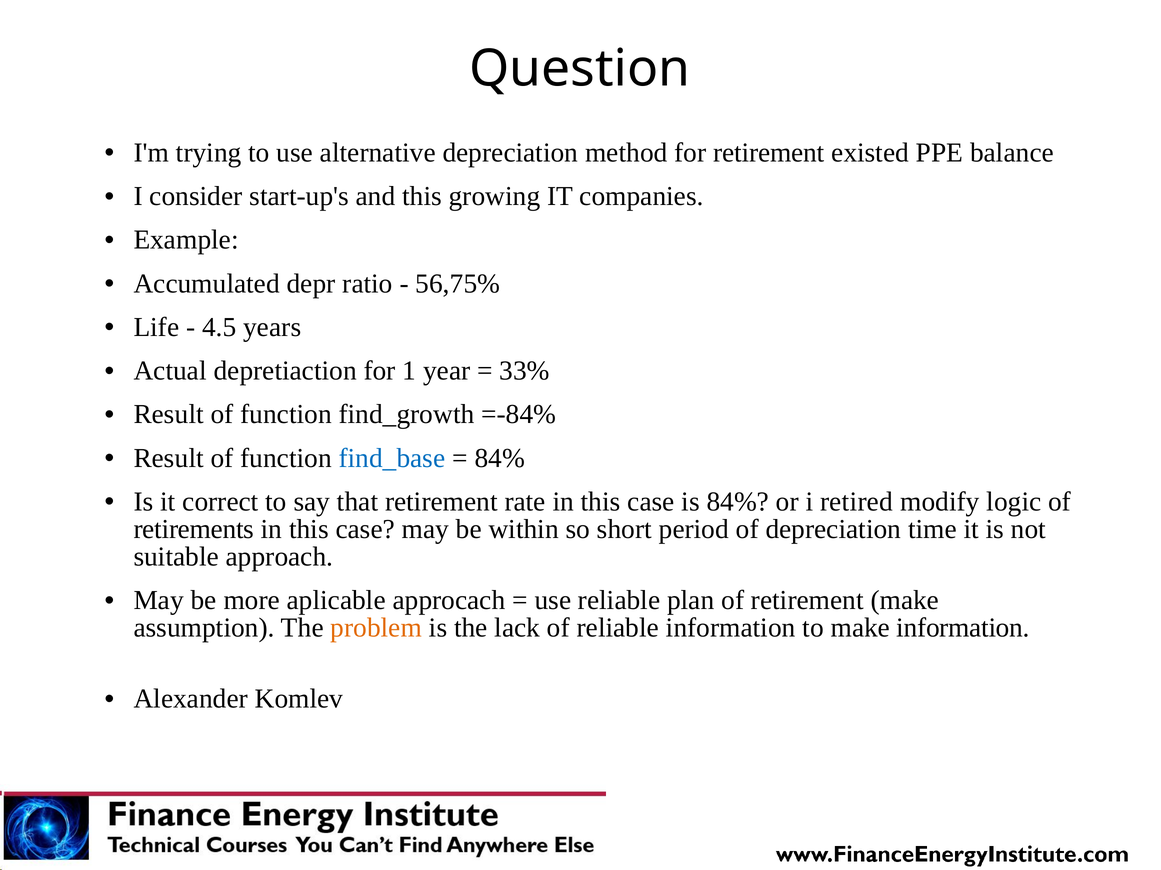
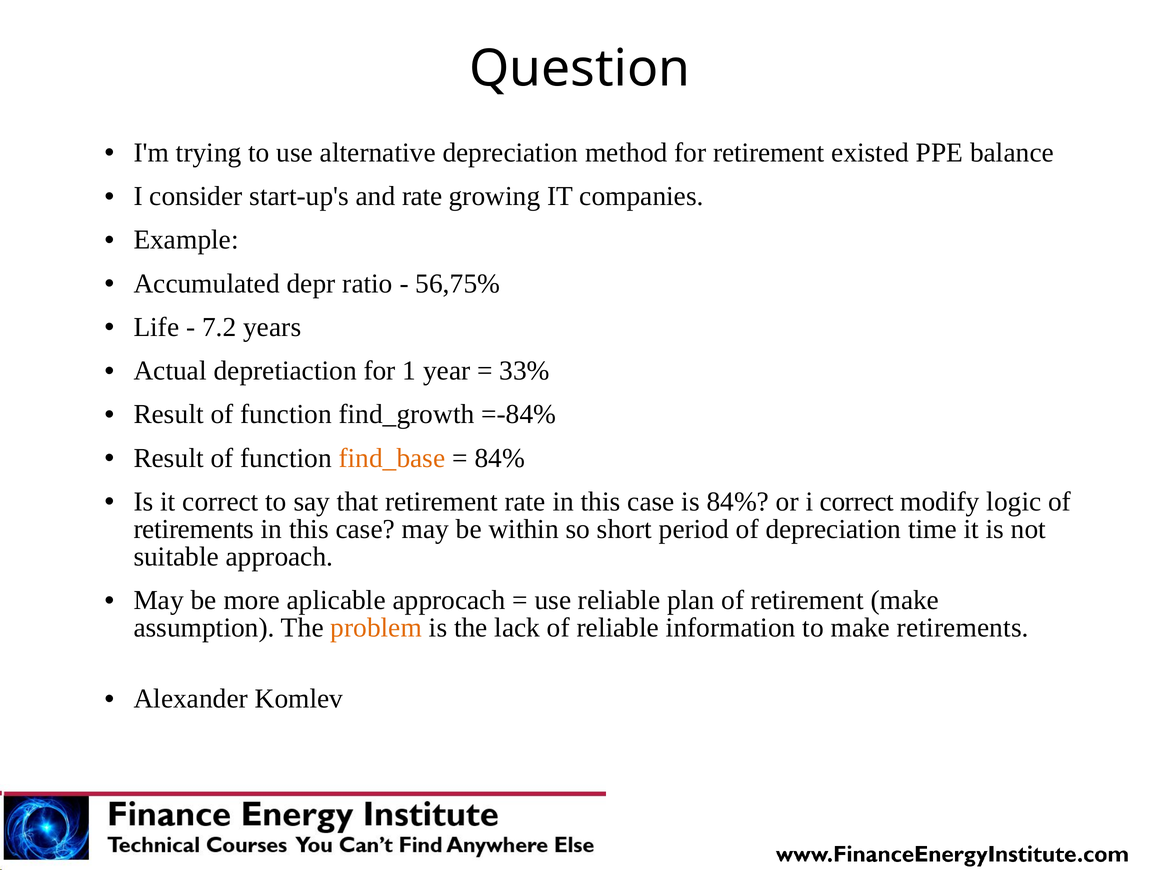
and this: this -> rate
4.5: 4.5 -> 7.2
find_base colour: blue -> orange
i retired: retired -> correct
make information: information -> retirements
